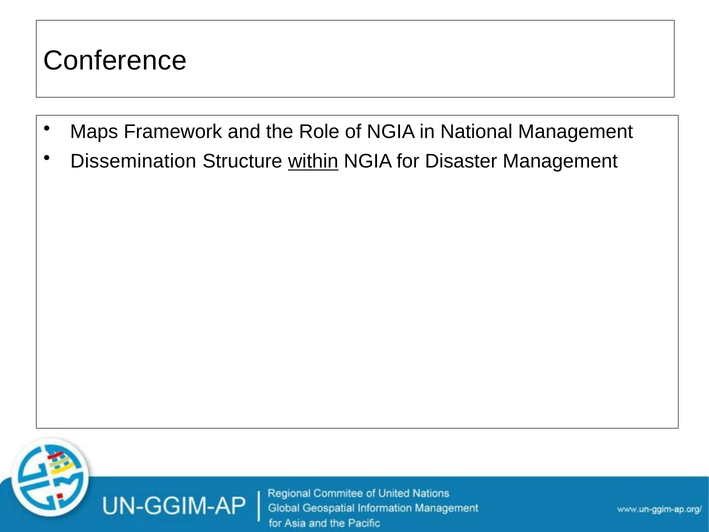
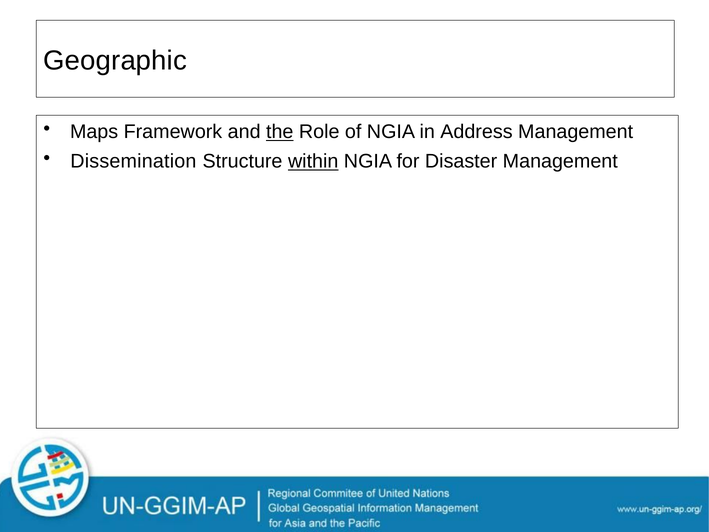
Conference: Conference -> Geographic
the underline: none -> present
National: National -> Address
